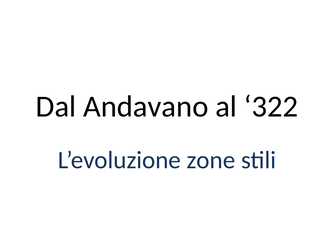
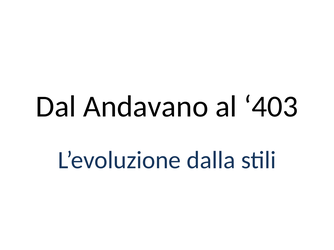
322: 322 -> 403
zone: zone -> dalla
